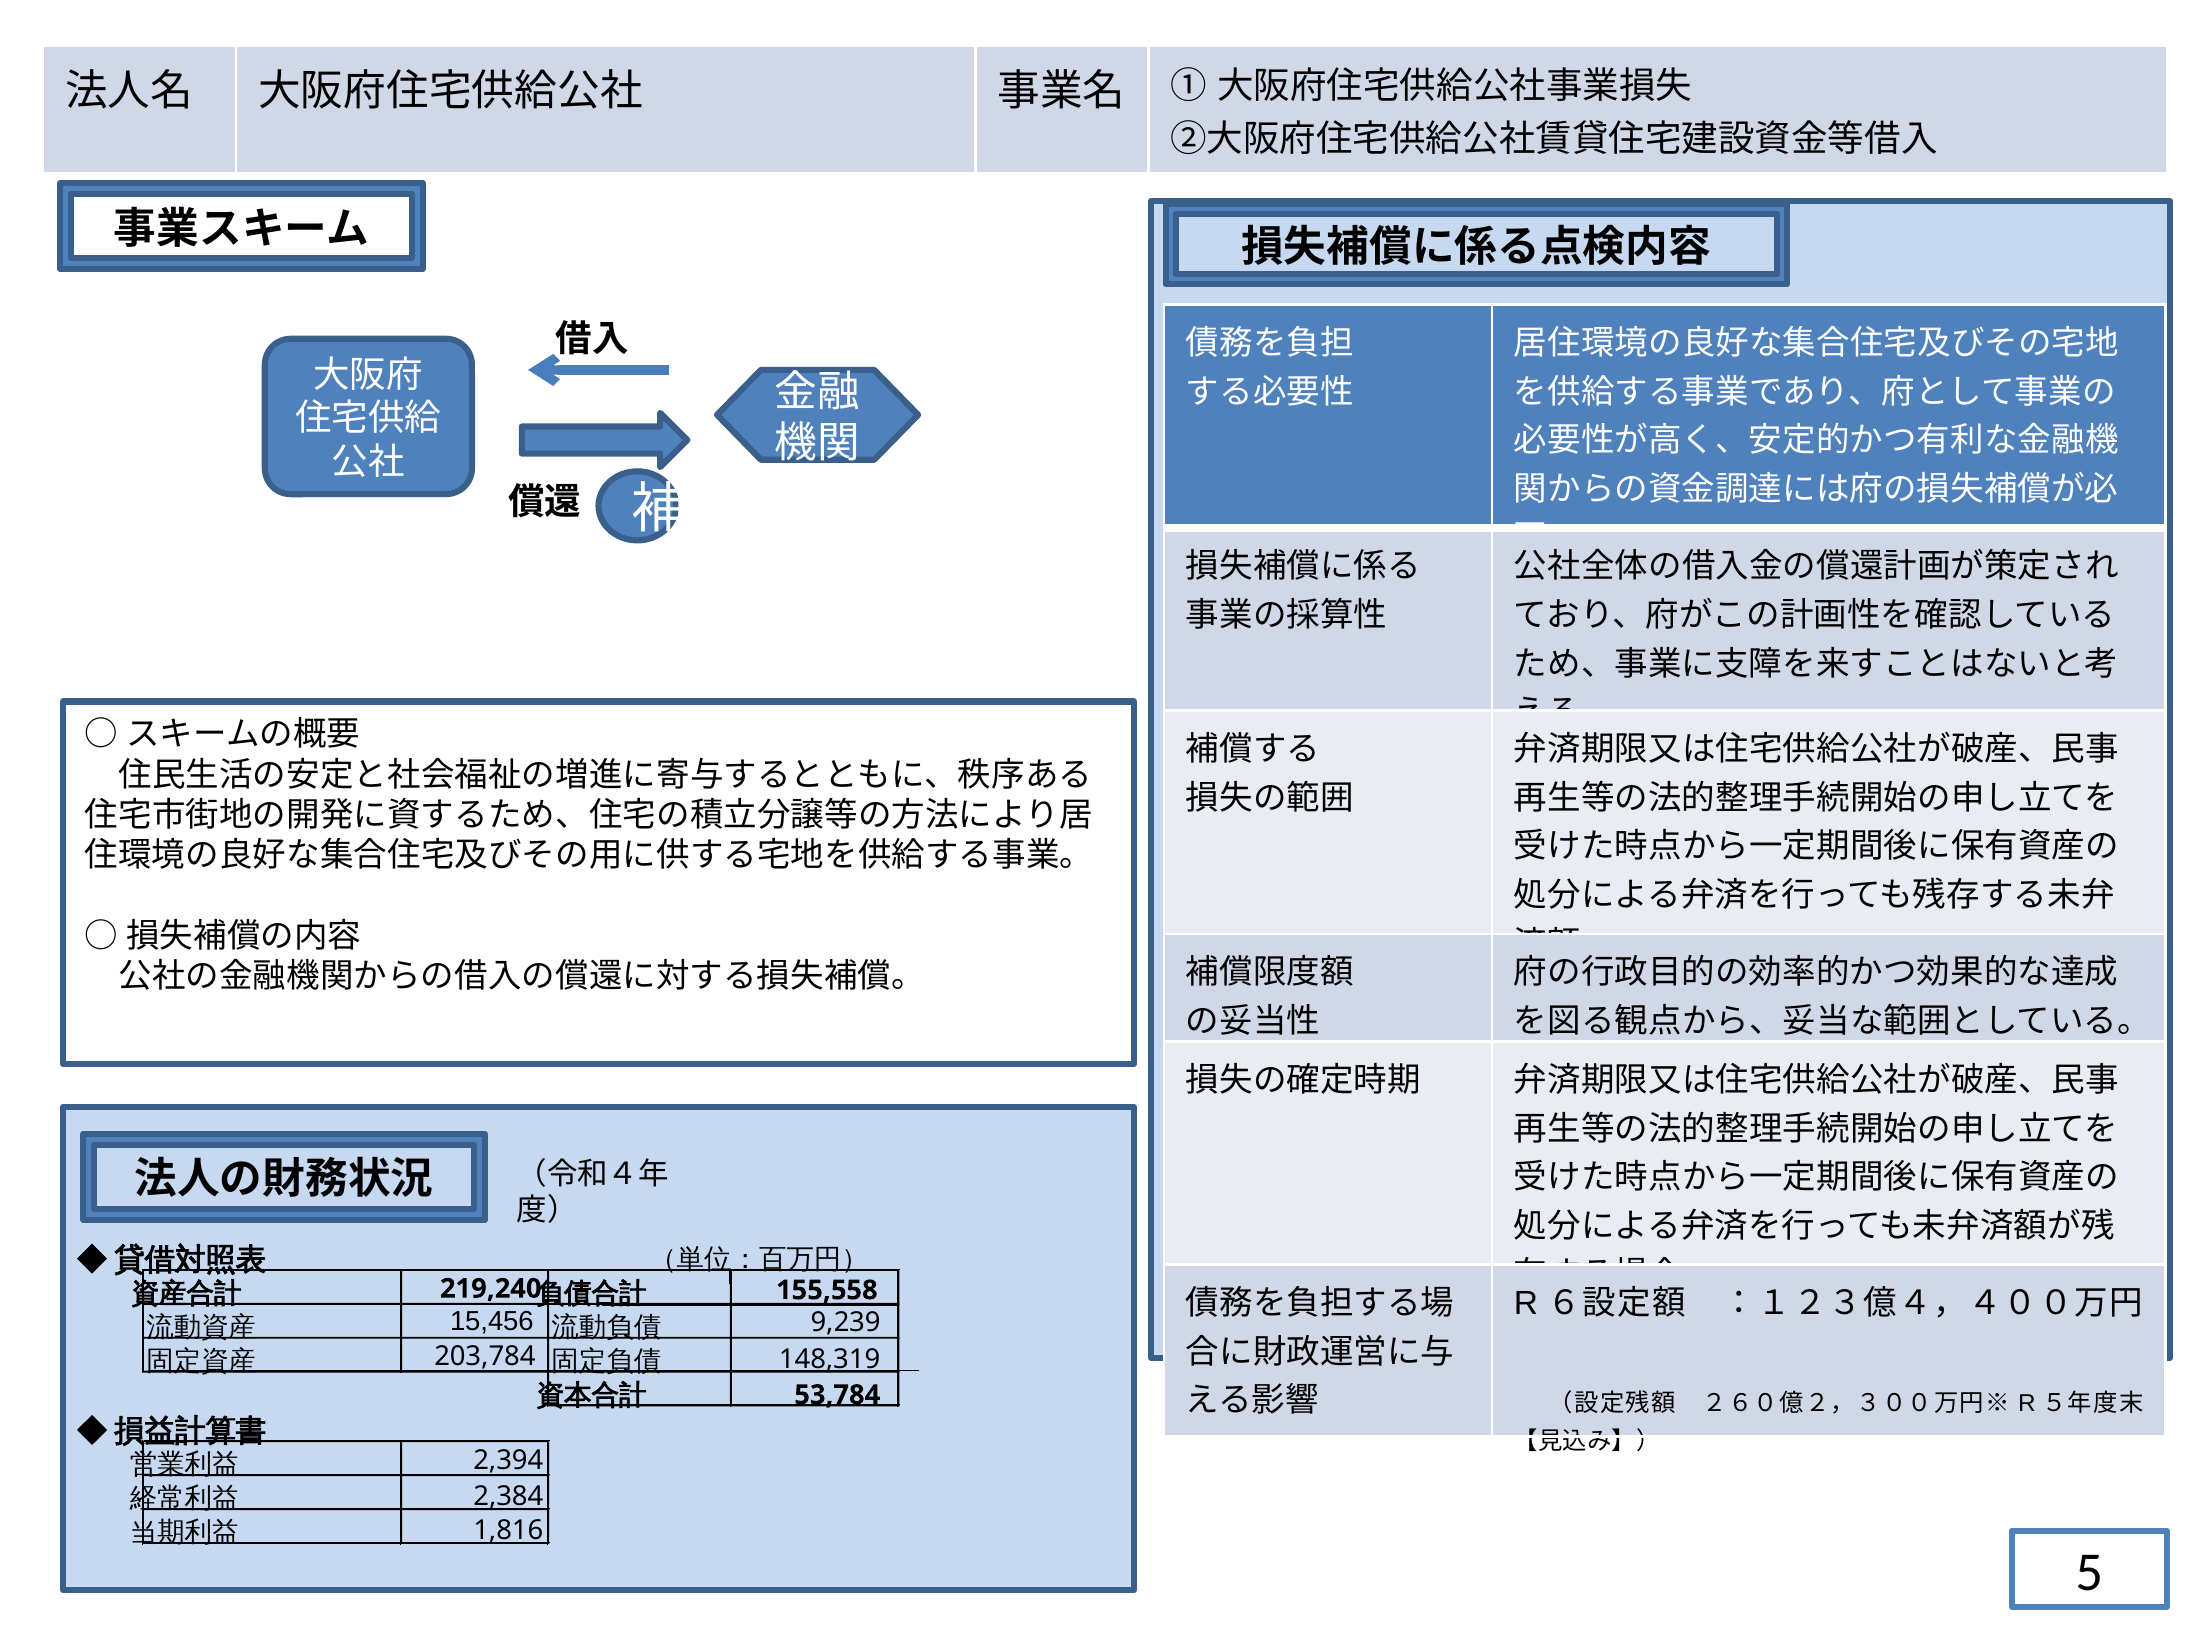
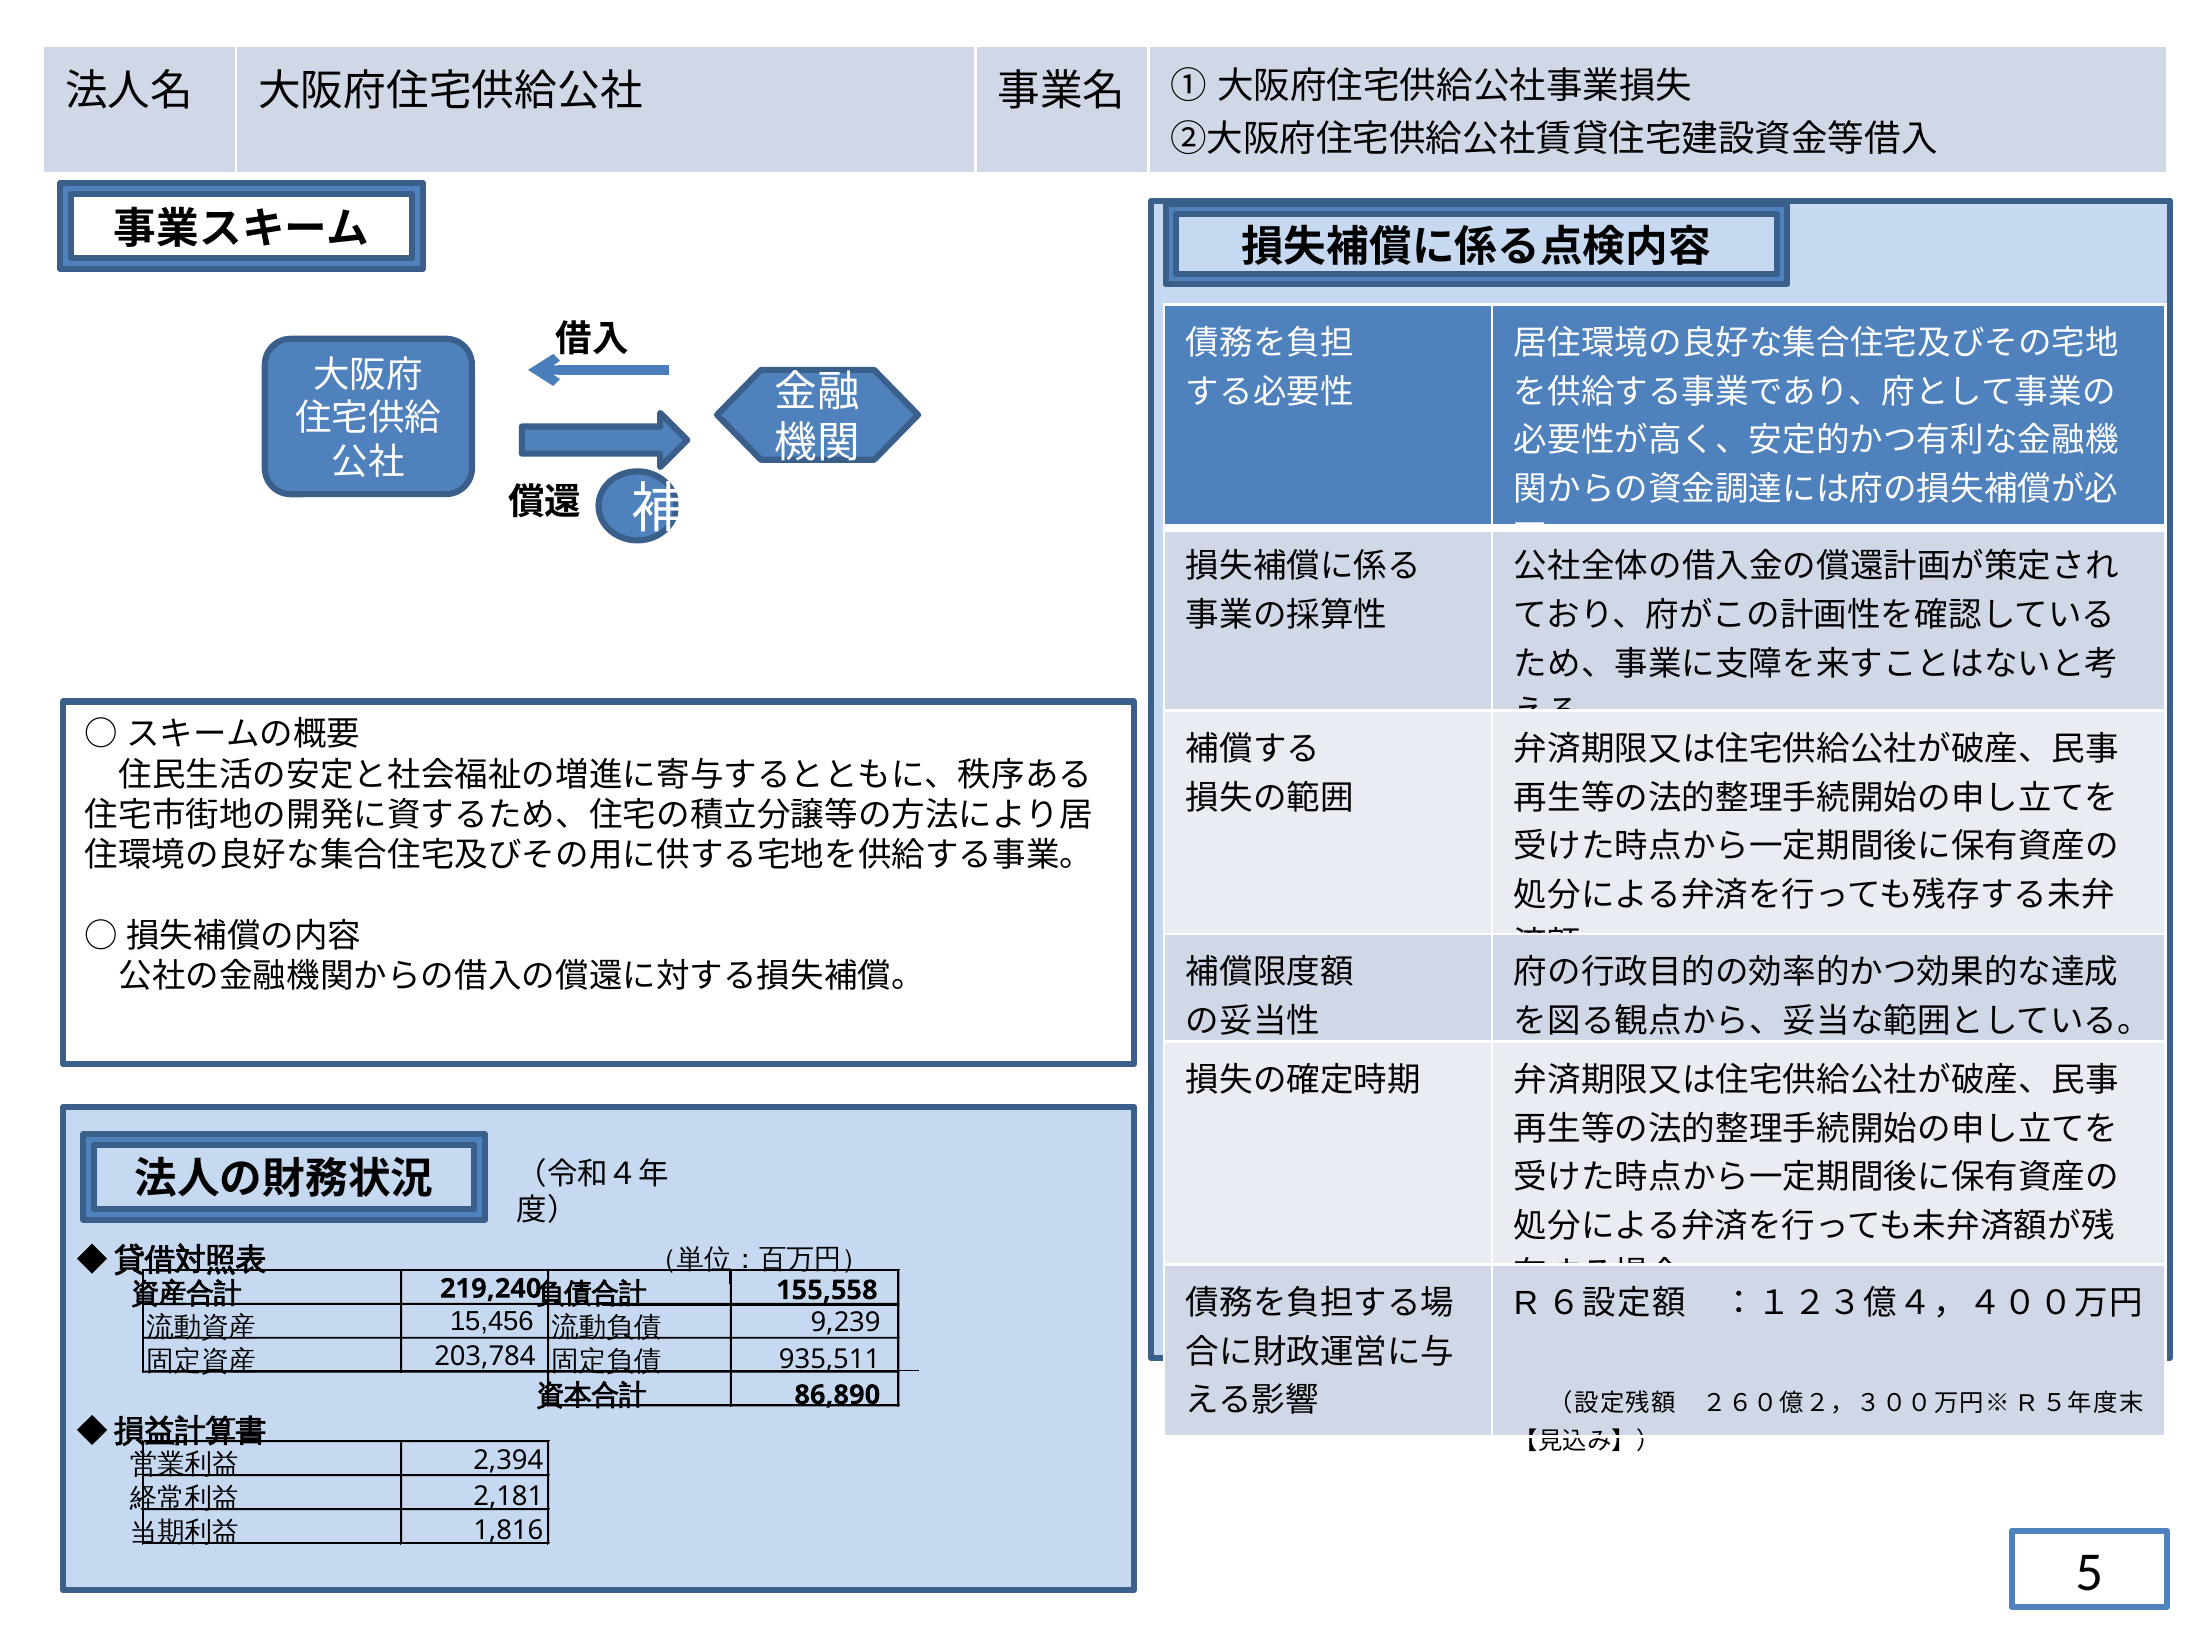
148,319: 148,319 -> 935,511
53,784: 53,784 -> 86,890
2,384: 2,384 -> 2,181
